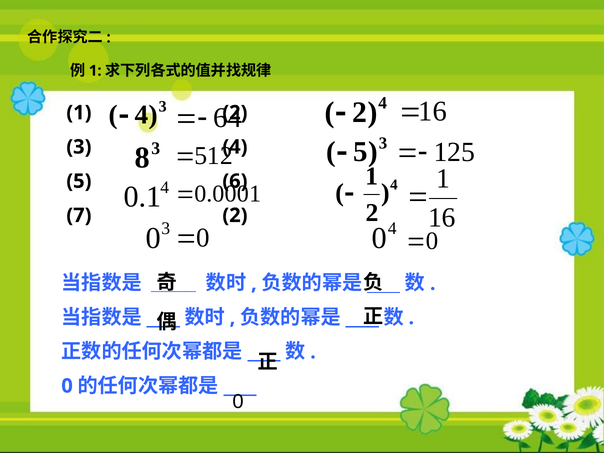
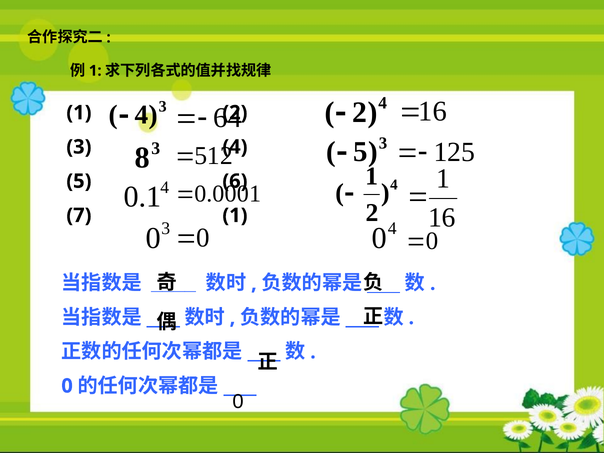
7 2: 2 -> 1
